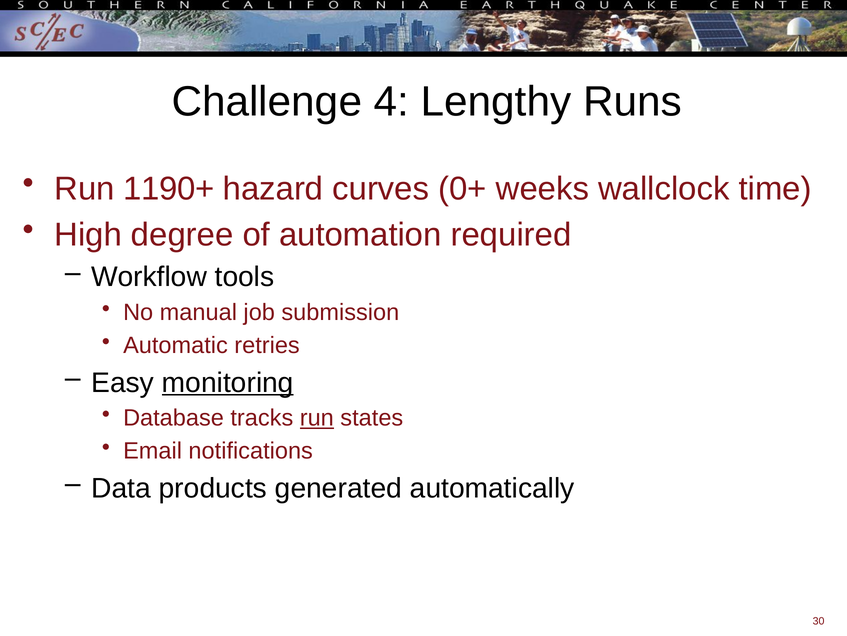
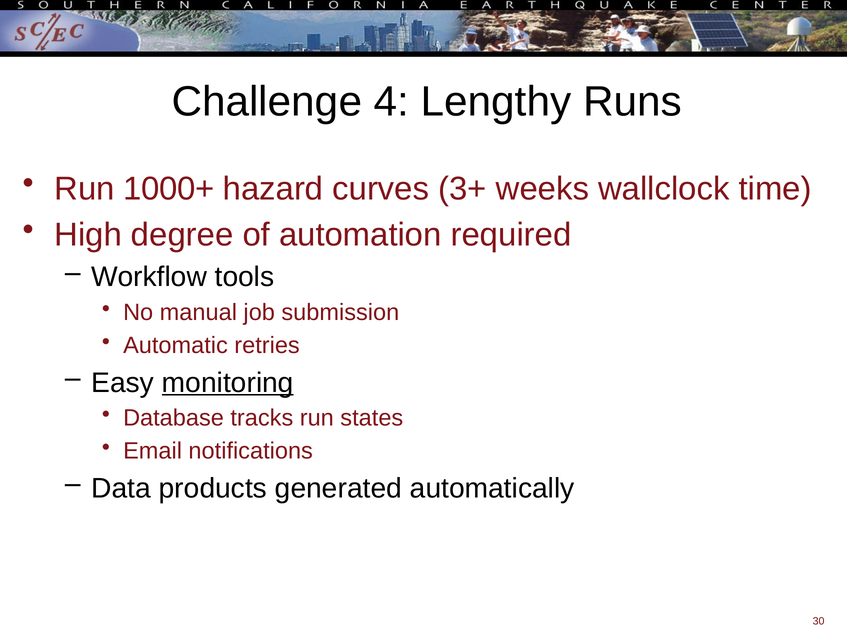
1190+: 1190+ -> 1000+
0+: 0+ -> 3+
run at (317, 418) underline: present -> none
